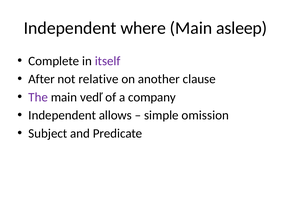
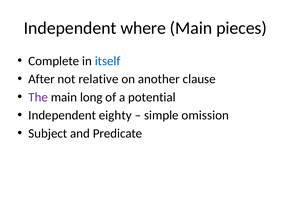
asleep: asleep -> pieces
itself colour: purple -> blue
vedľ: vedľ -> long
company: company -> potential
allows: allows -> eighty
